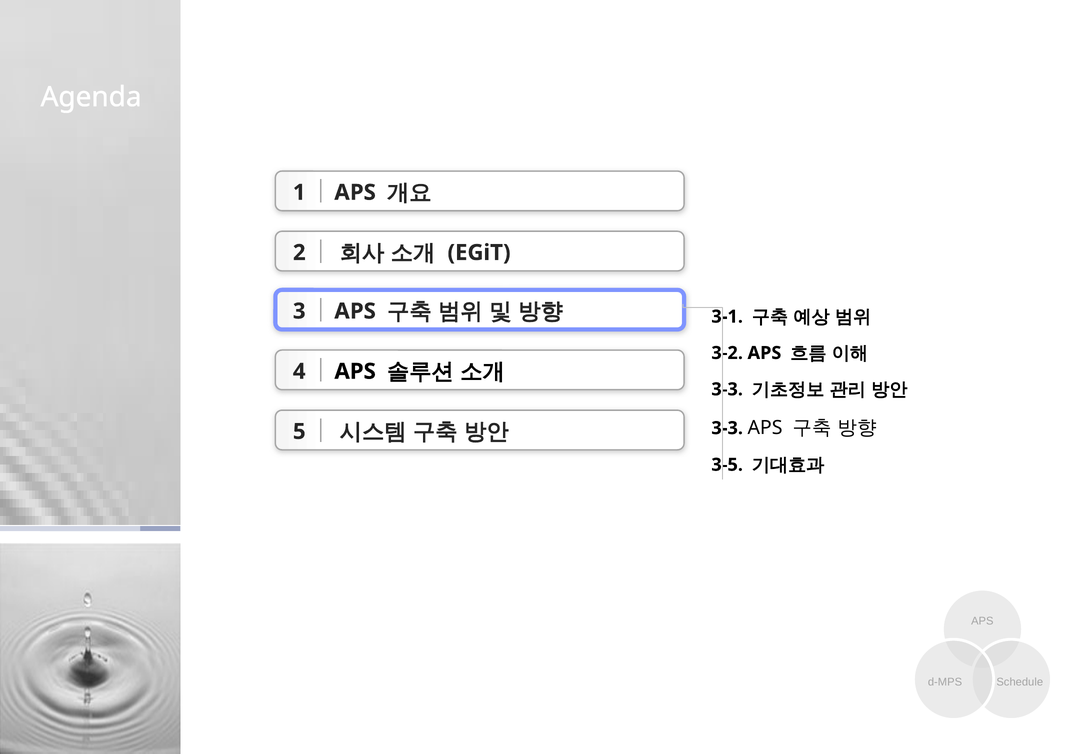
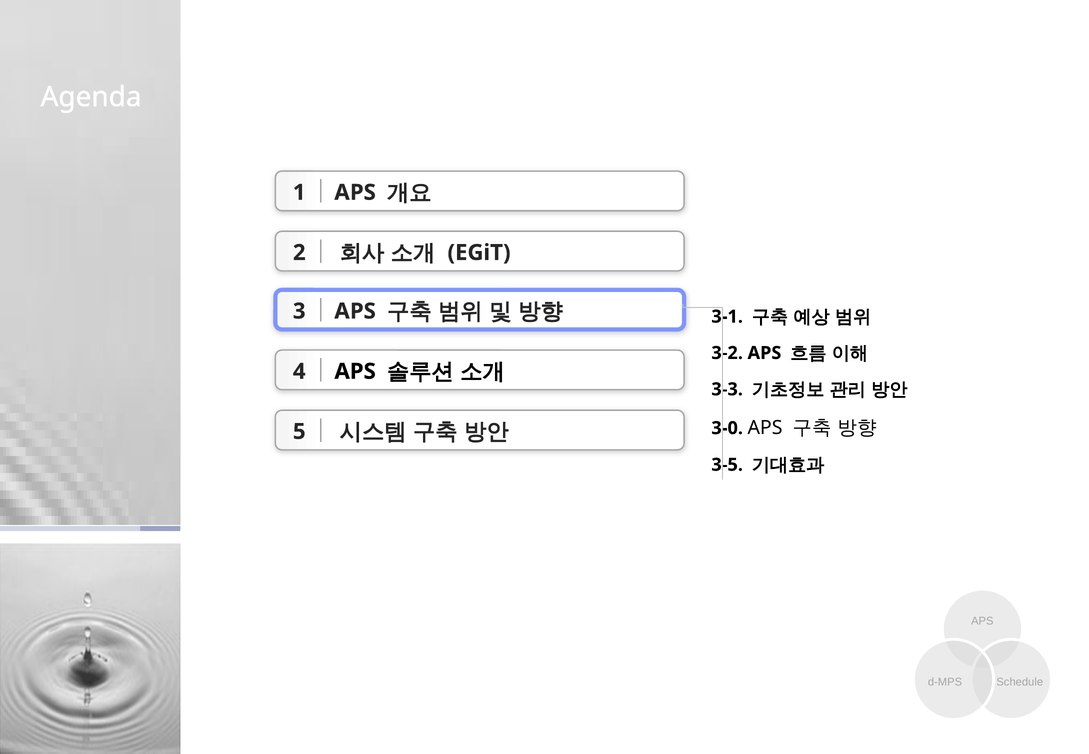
3-3 at (727, 428): 3-3 -> 3-0
